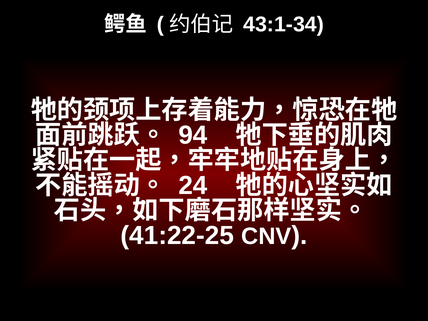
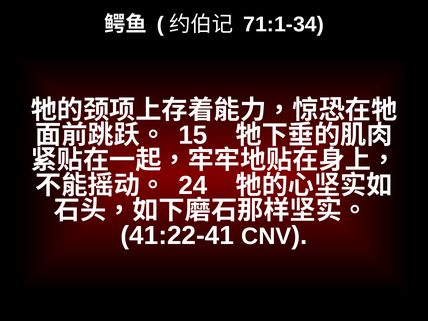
43:1-34: 43:1-34 -> 71:1-34
94: 94 -> 15
41:22-25: 41:22-25 -> 41:22-41
